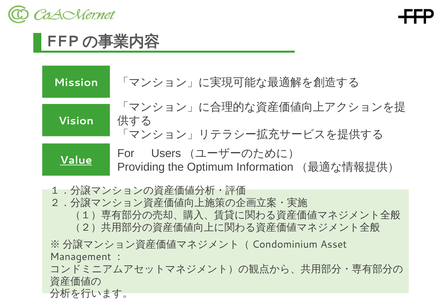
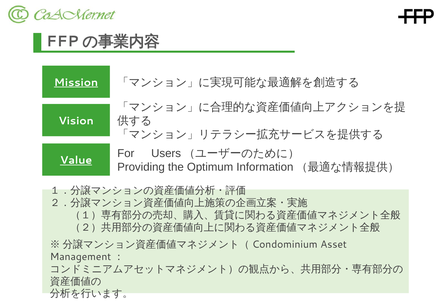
Mission underline: none -> present
